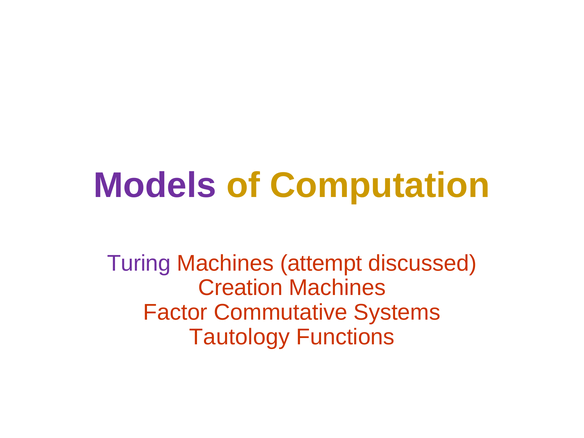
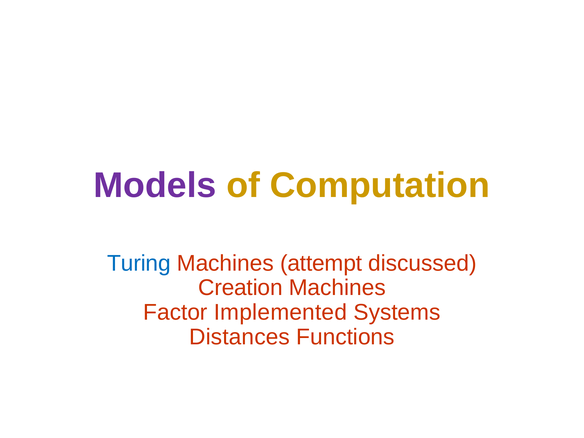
Turing colour: purple -> blue
Commutative: Commutative -> Implemented
Tautology: Tautology -> Distances
